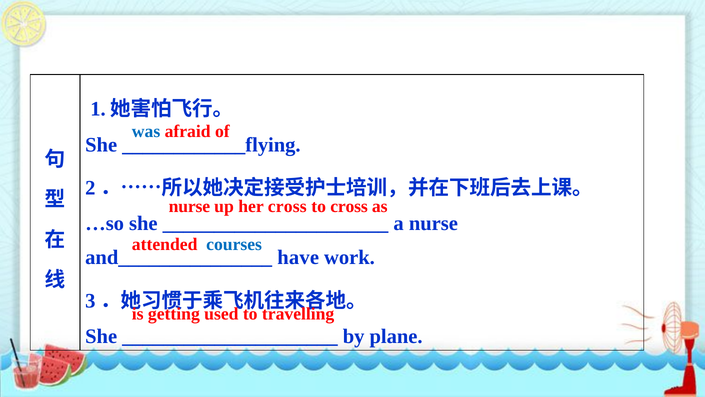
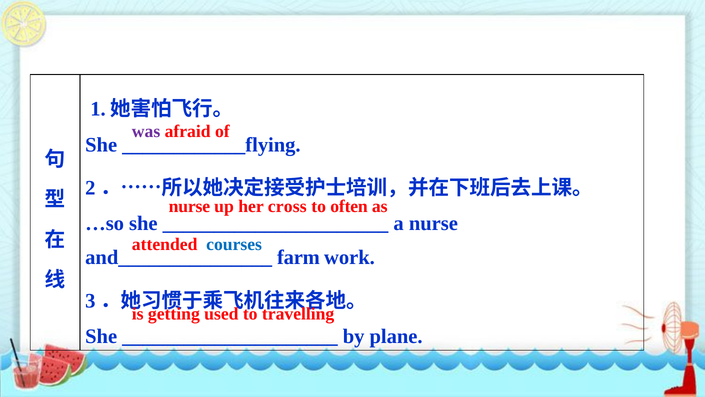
was colour: blue -> purple
to cross: cross -> often
have: have -> farm
